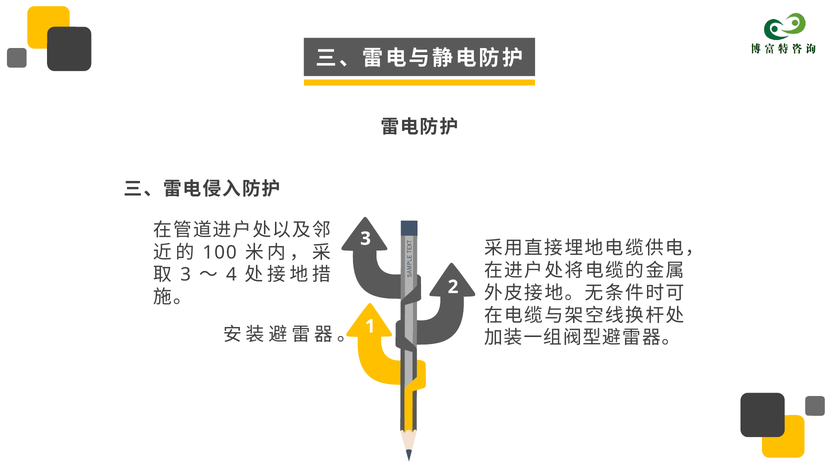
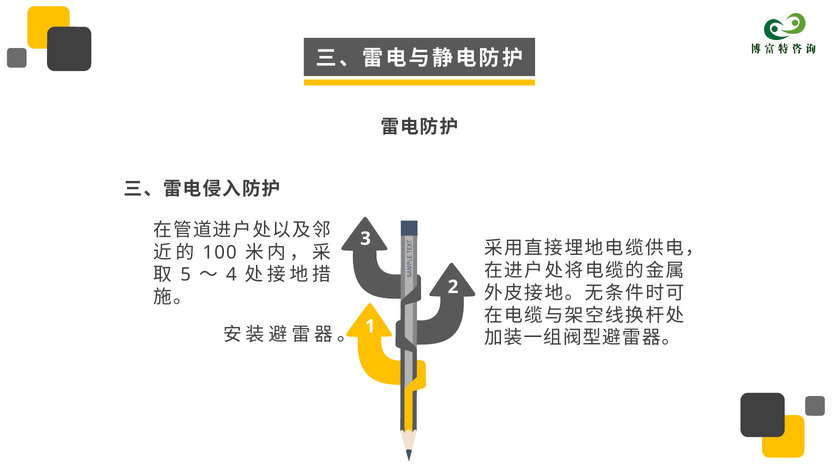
3 at (186, 275): 3 -> 5
